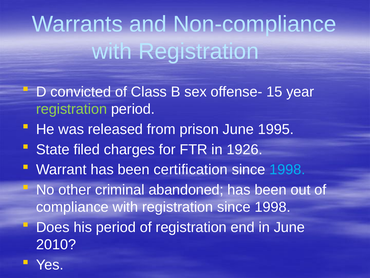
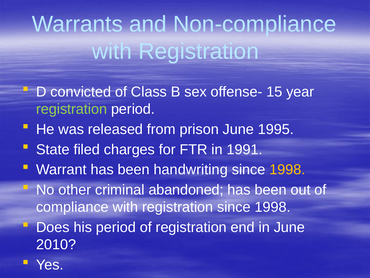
1926: 1926 -> 1991
certification: certification -> handwriting
1998 at (287, 169) colour: light blue -> yellow
